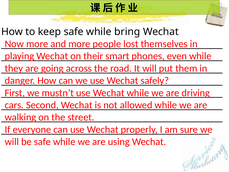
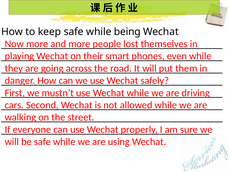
bring: bring -> being
